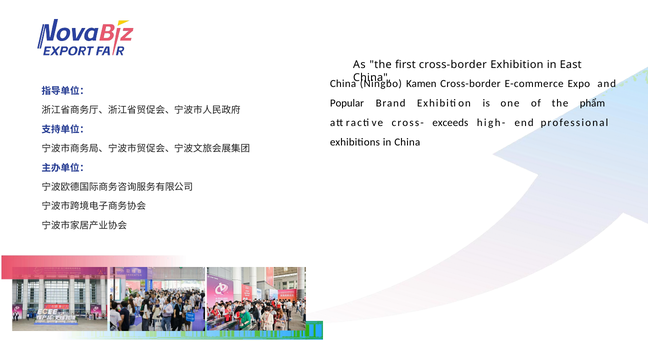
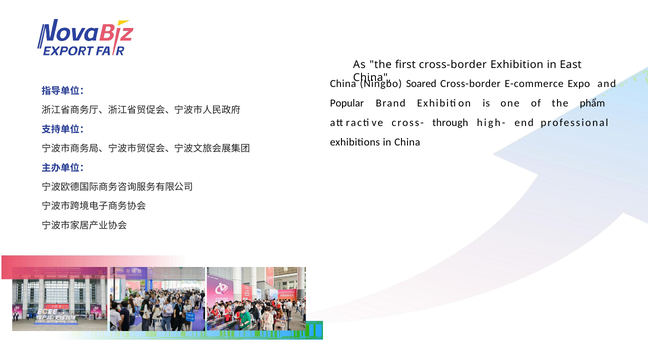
Kamen: Kamen -> Soared
exceeds: exceeds -> through
